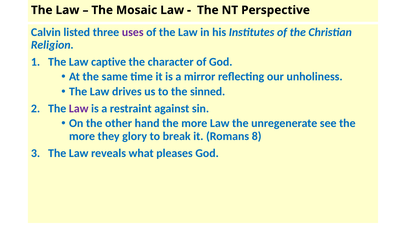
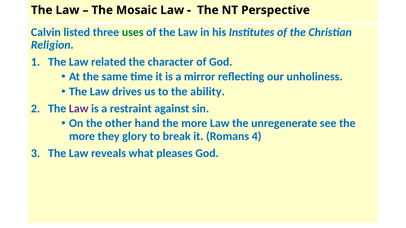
uses colour: purple -> green
captive: captive -> related
sinned: sinned -> ability
8: 8 -> 4
